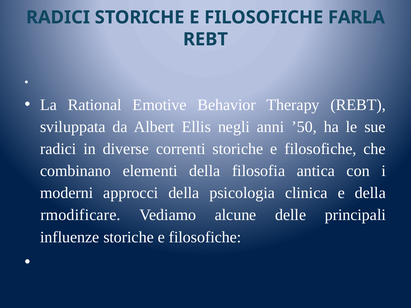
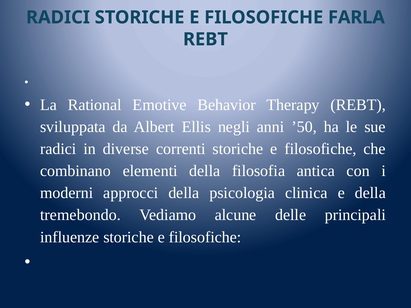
rmodificare: rmodificare -> tremebondo
